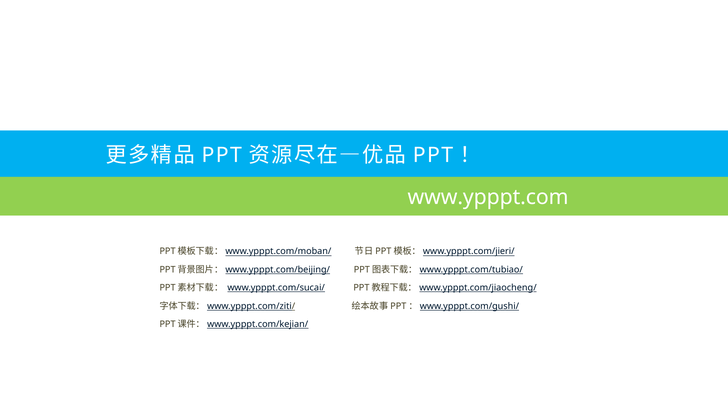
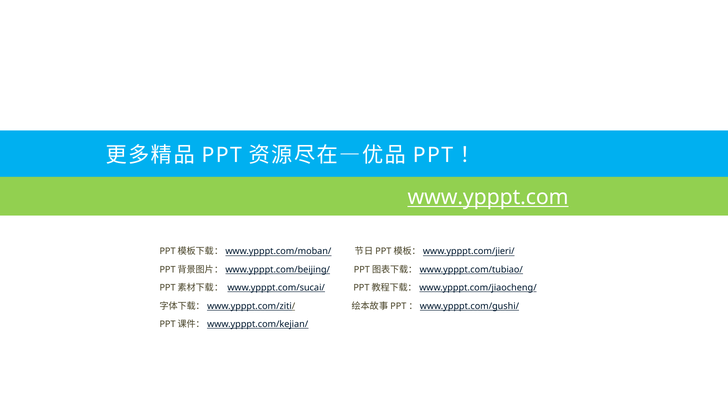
www.ypppt.com underline: none -> present
